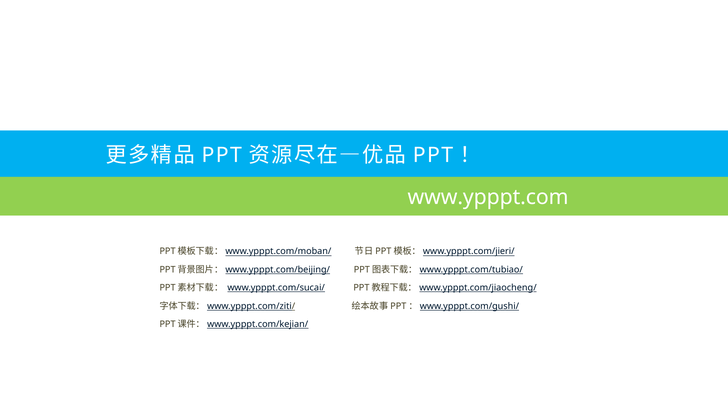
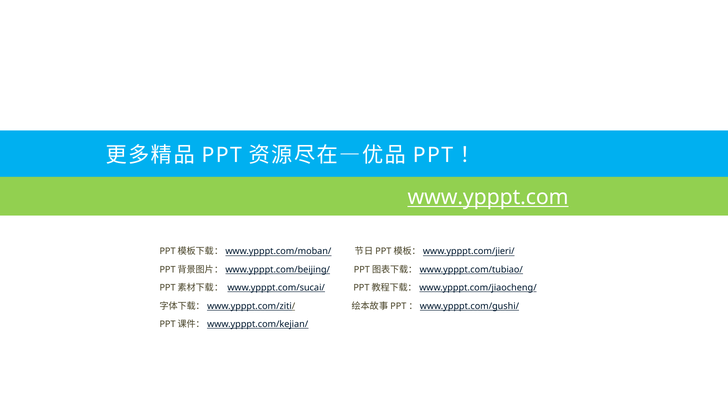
www.ypppt.com underline: none -> present
